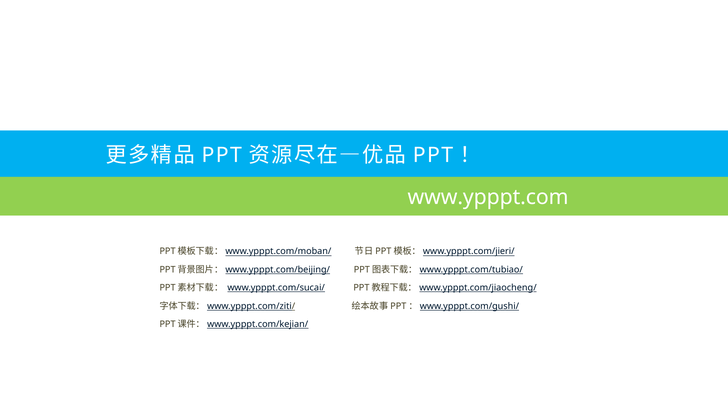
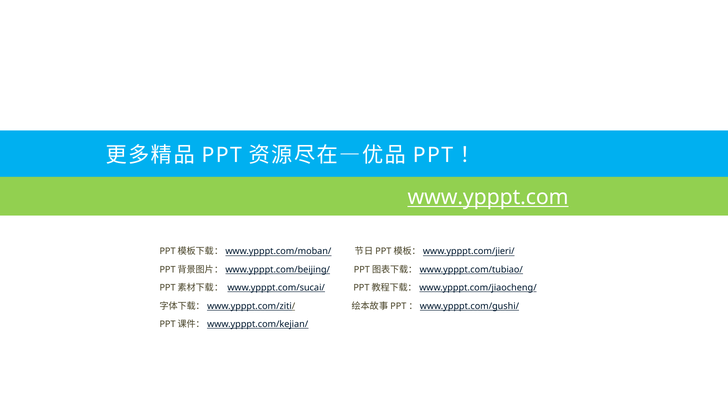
www.ypppt.com underline: none -> present
